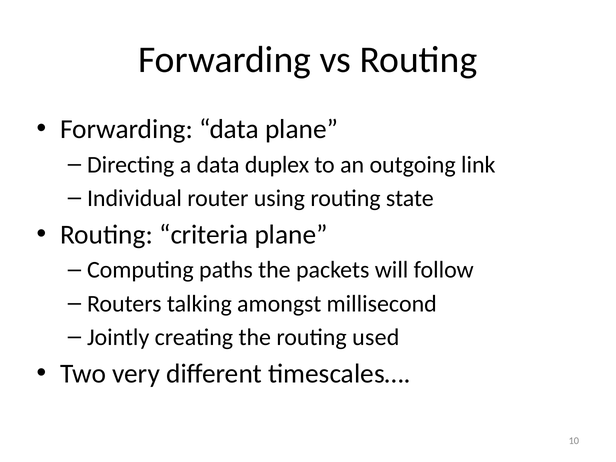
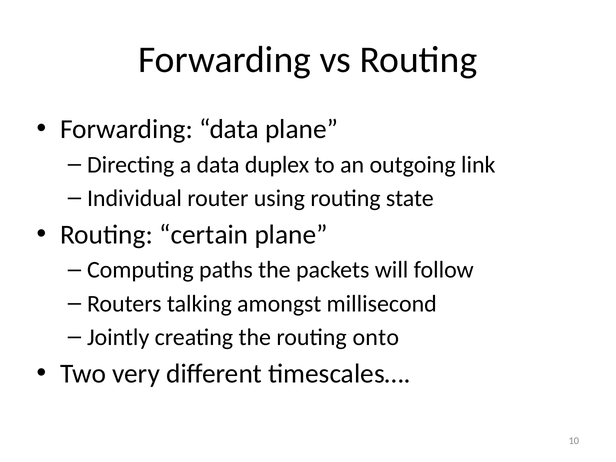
criteria: criteria -> certain
used: used -> onto
